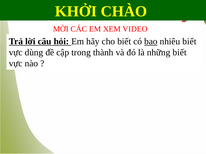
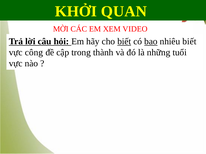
CHÀO: CHÀO -> QUAN
biết at (124, 42) underline: none -> present
dùng: dùng -> công
những biết: biết -> tuổi
